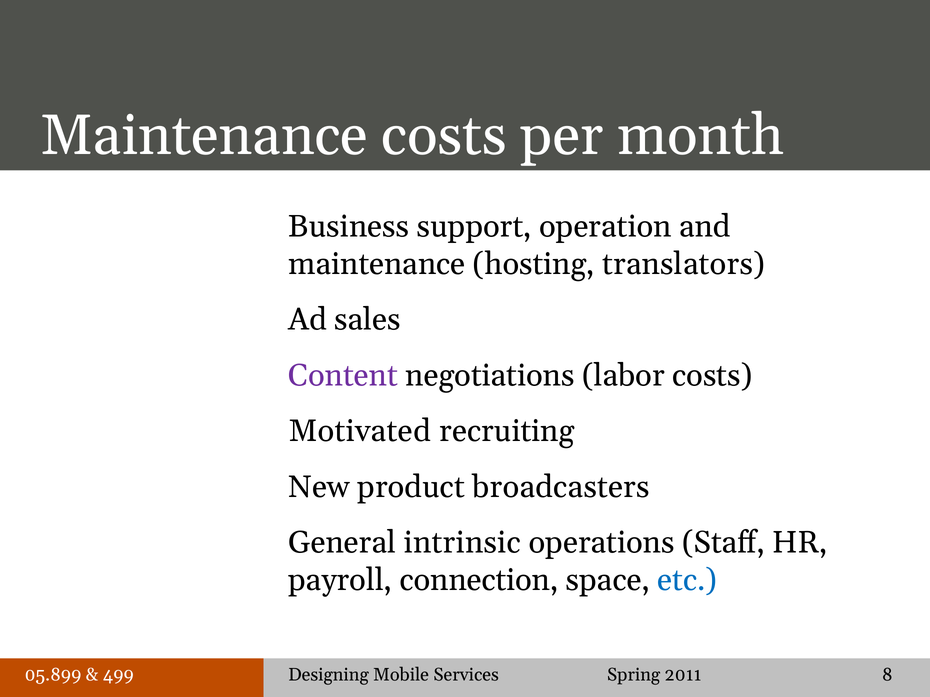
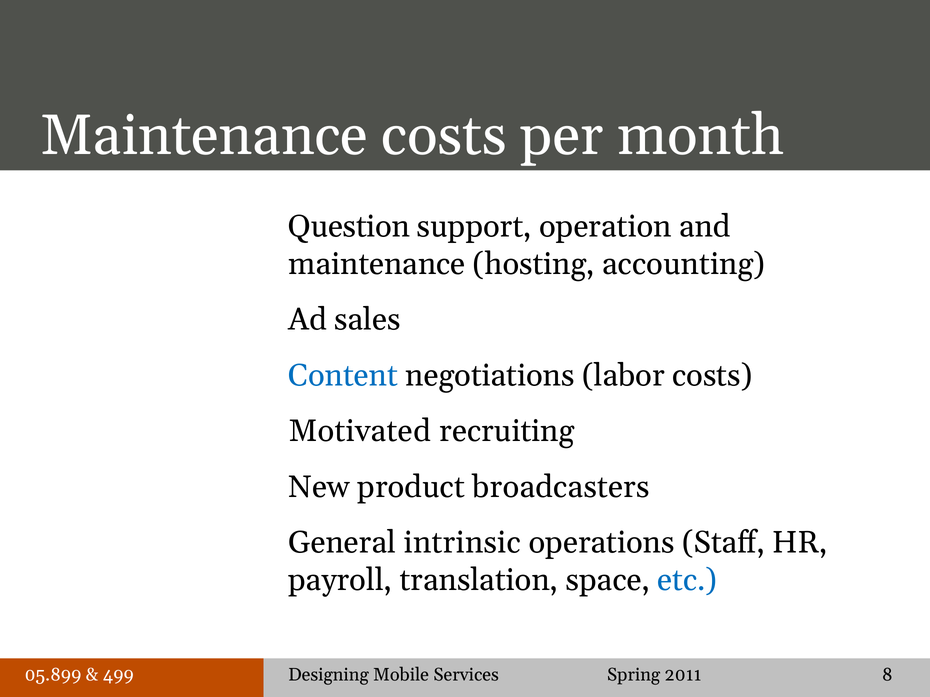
Business: Business -> Question
translators: translators -> accounting
Content colour: purple -> blue
connection: connection -> translation
